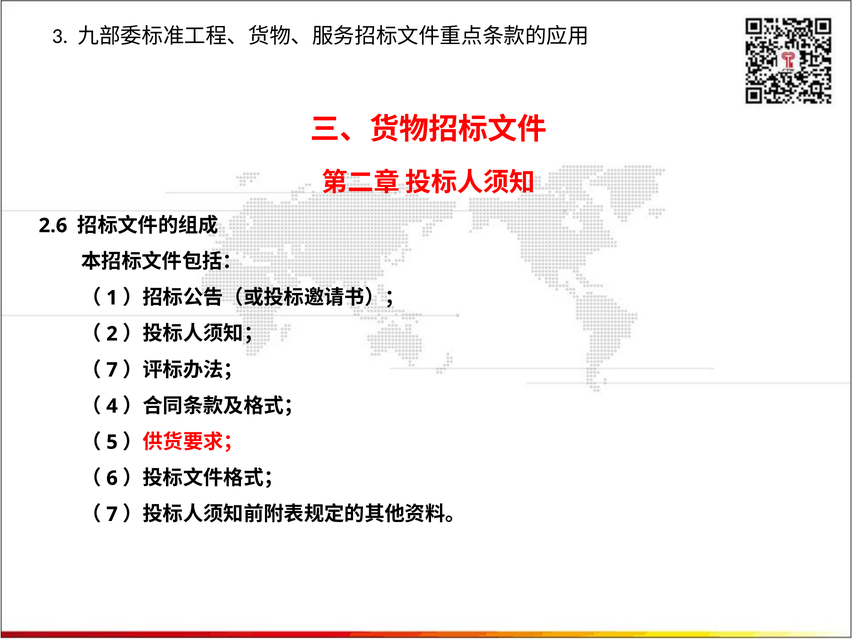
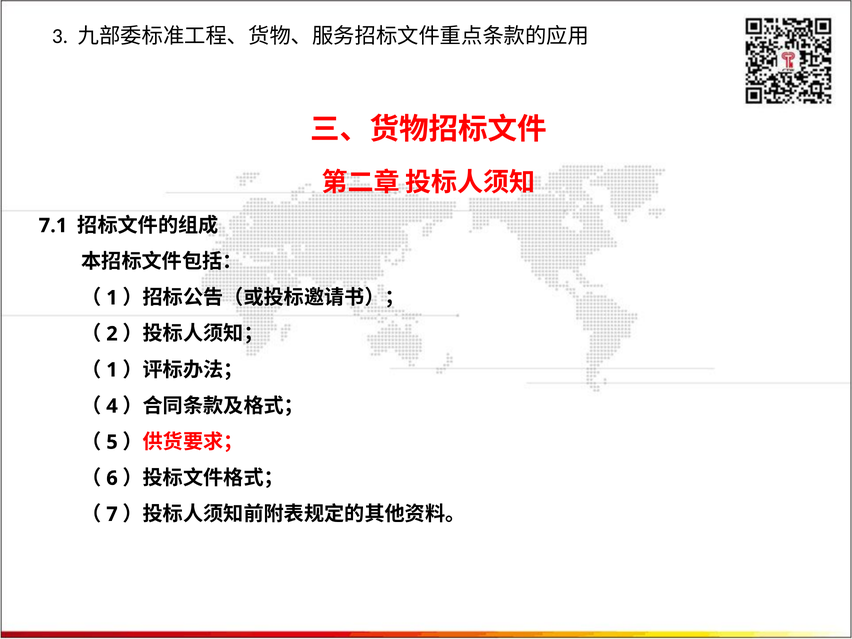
2.6: 2.6 -> 7.1
7 at (112, 370): 7 -> 1
